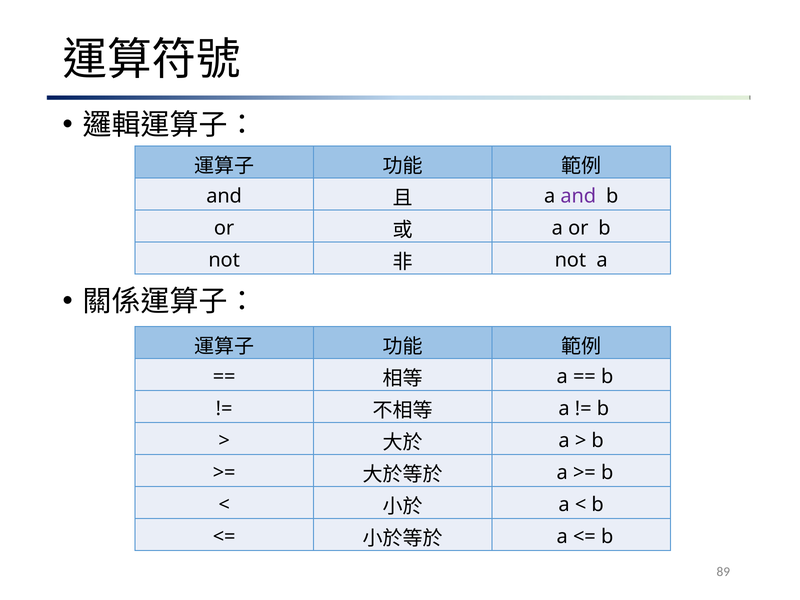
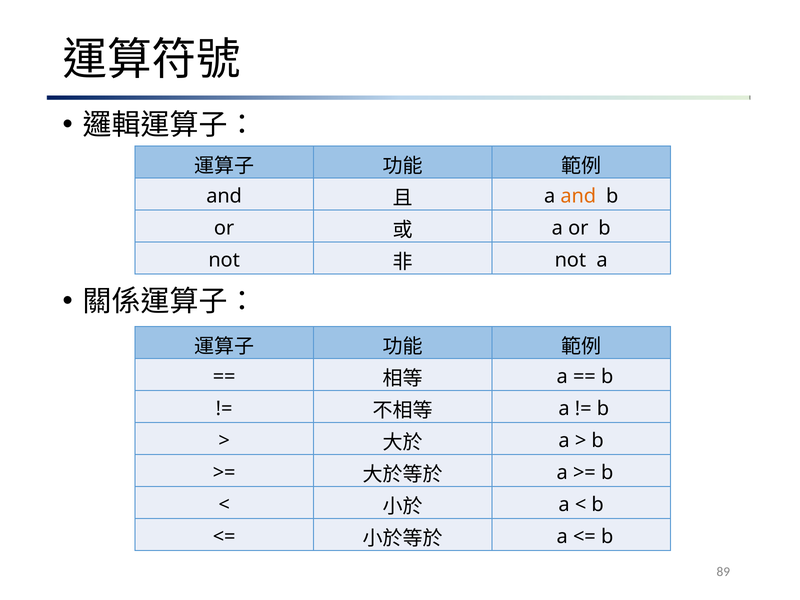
and at (578, 196) colour: purple -> orange
